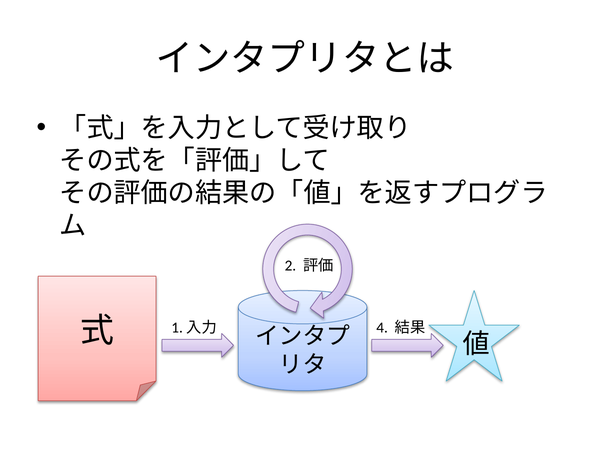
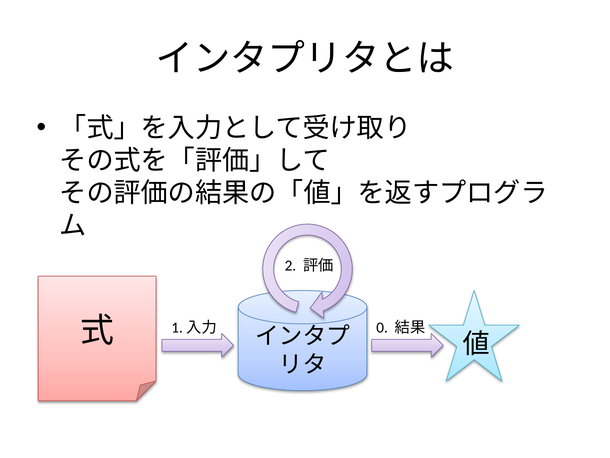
4: 4 -> 0
